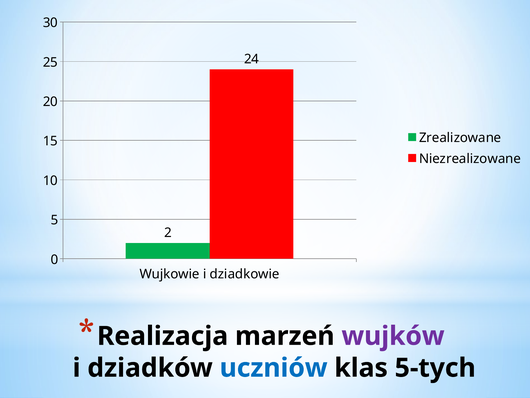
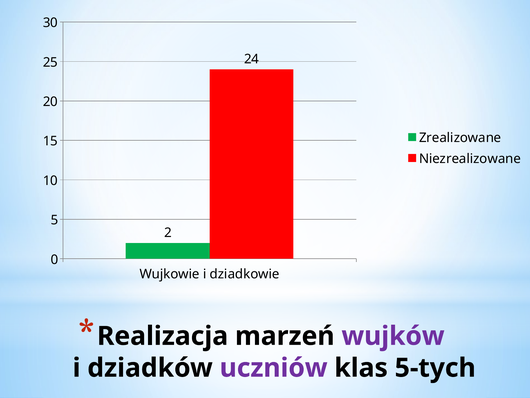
uczniów colour: blue -> purple
